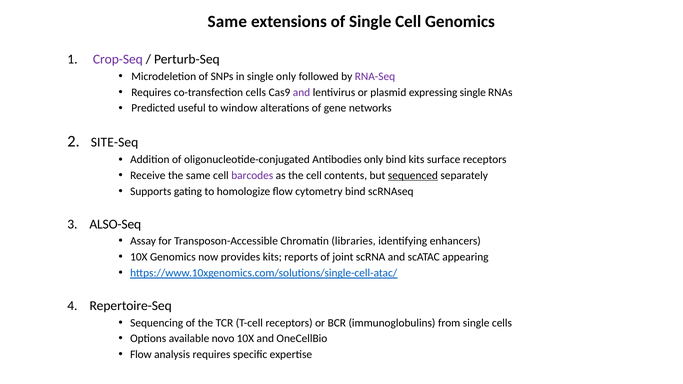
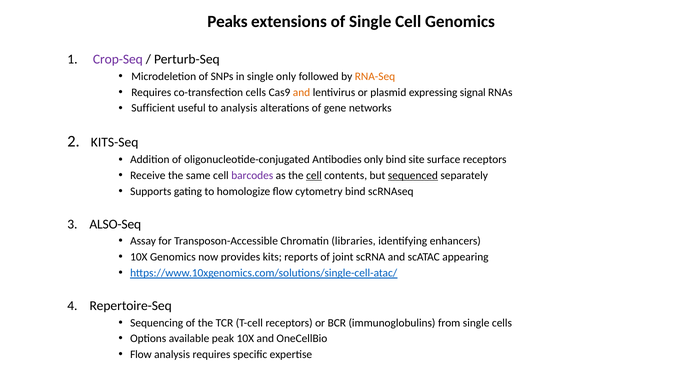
Same at (227, 22): Same -> Peaks
RNA-Seq colour: purple -> orange
and at (302, 92) colour: purple -> orange
expressing single: single -> signal
Predicted: Predicted -> Sufficient
to window: window -> analysis
SITE-Seq: SITE-Seq -> KITS-Seq
bind kits: kits -> site
cell at (314, 176) underline: none -> present
novo: novo -> peak
